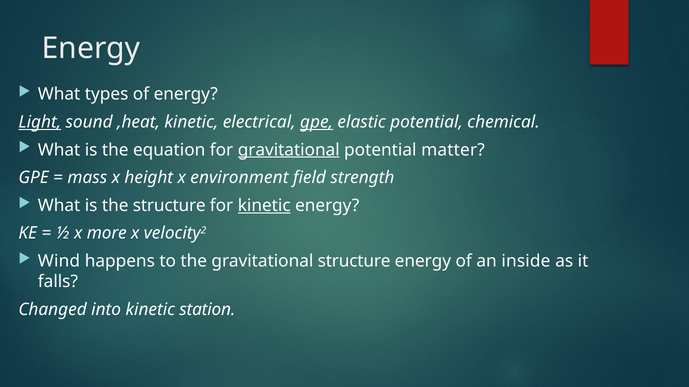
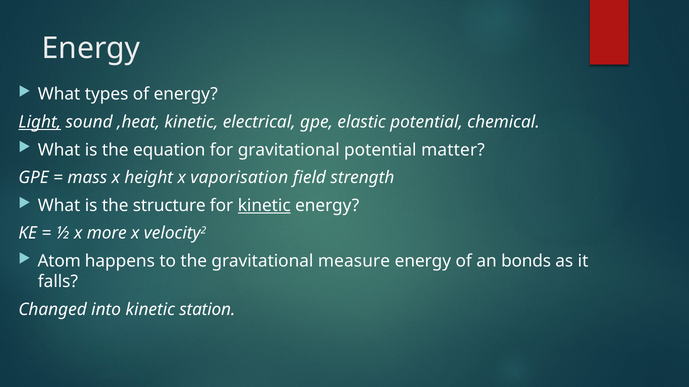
gpe at (317, 122) underline: present -> none
gravitational at (289, 150) underline: present -> none
environment: environment -> vaporisation
Wind: Wind -> Atom
gravitational structure: structure -> measure
inside: inside -> bonds
